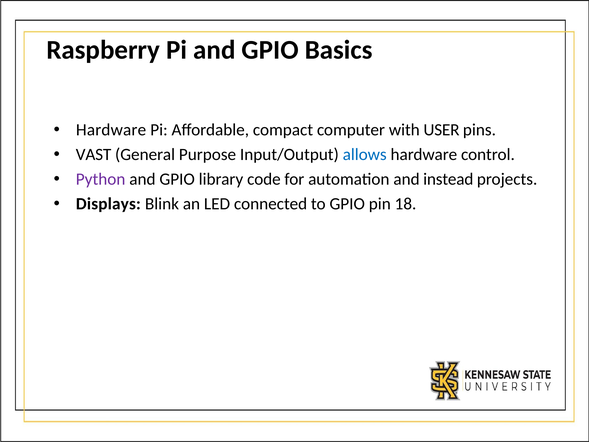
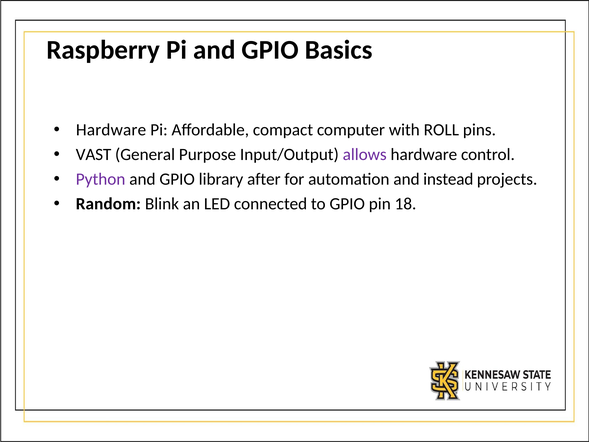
USER: USER -> ROLL
allows colour: blue -> purple
code: code -> after
Displays: Displays -> Random
